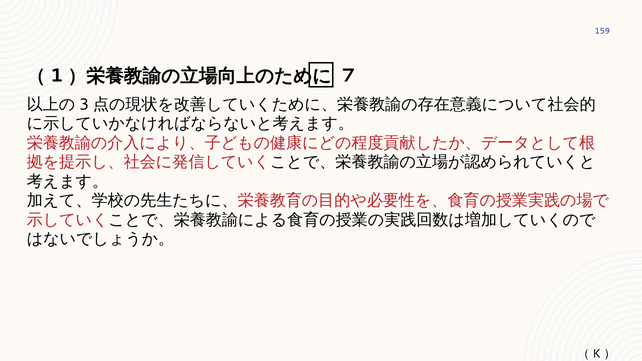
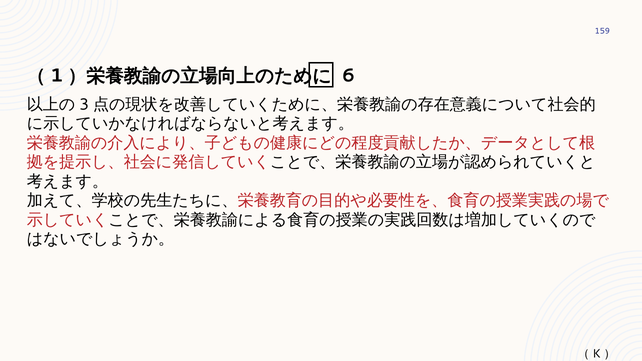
7: 7 -> 6
